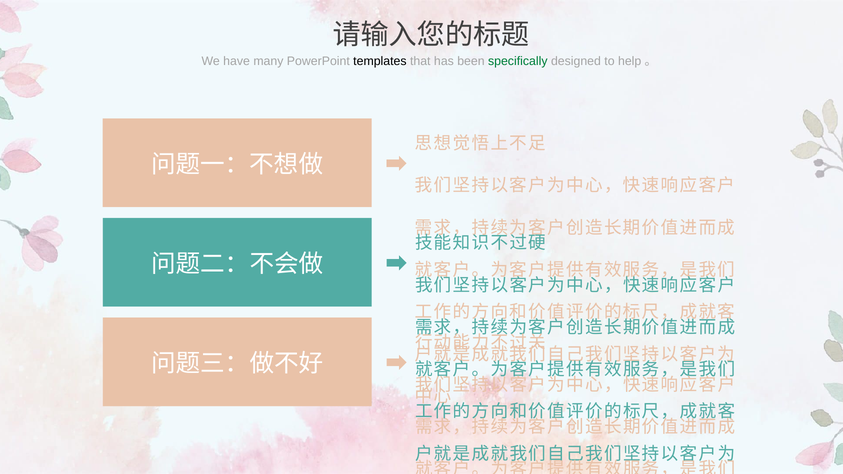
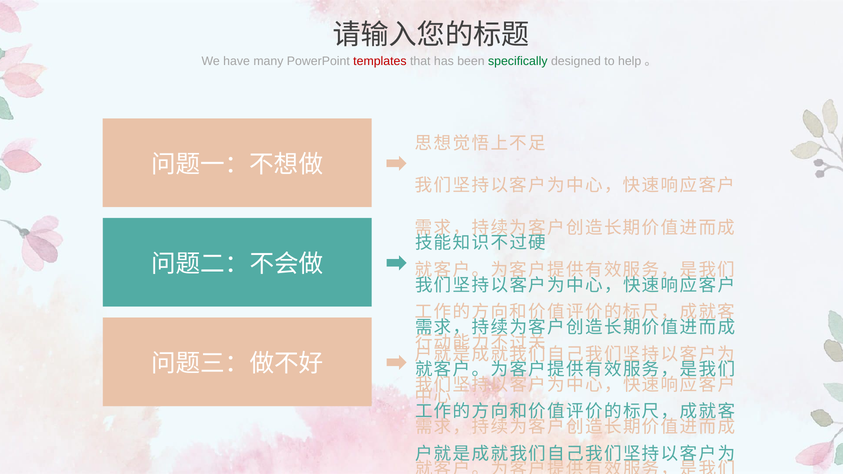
templates colour: black -> red
